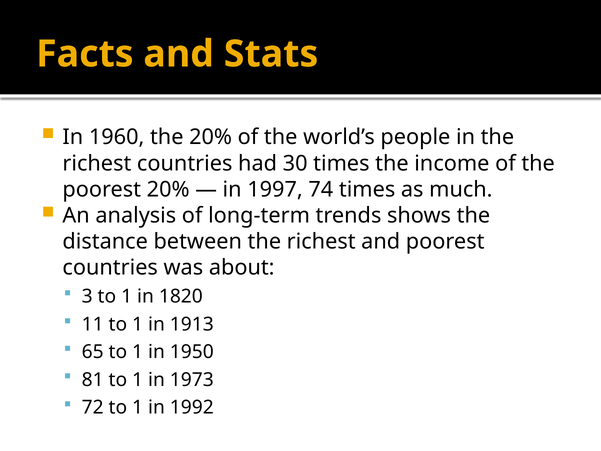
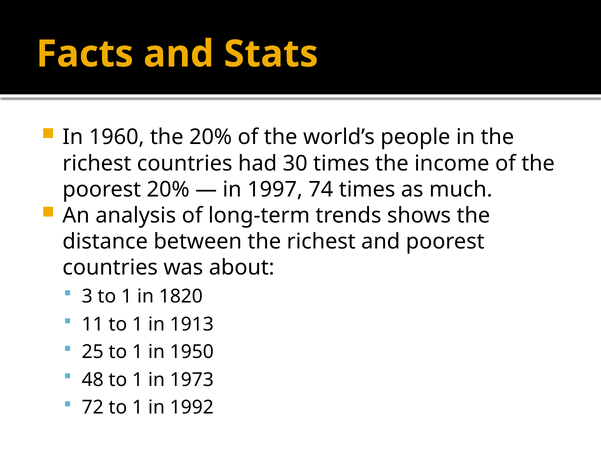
65: 65 -> 25
81: 81 -> 48
